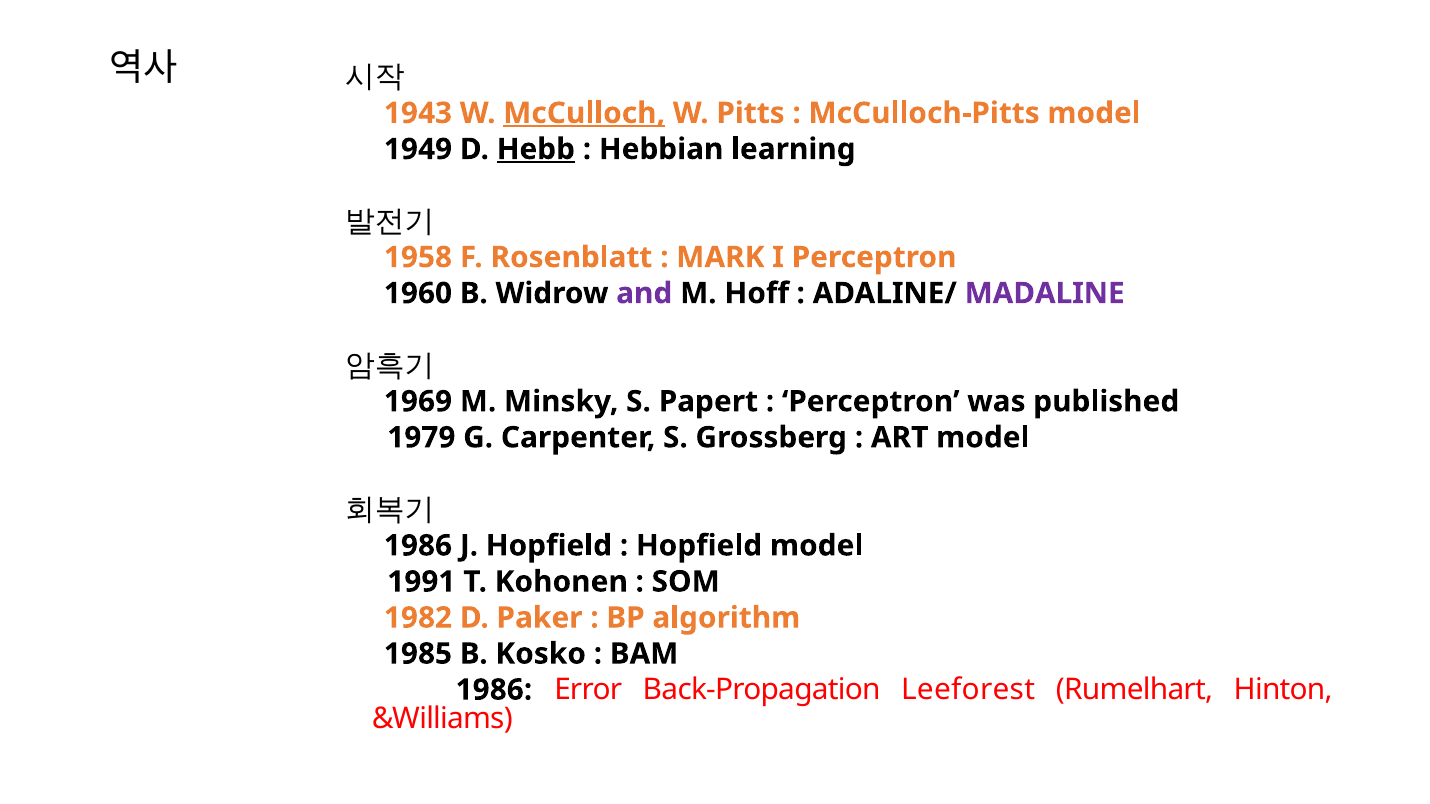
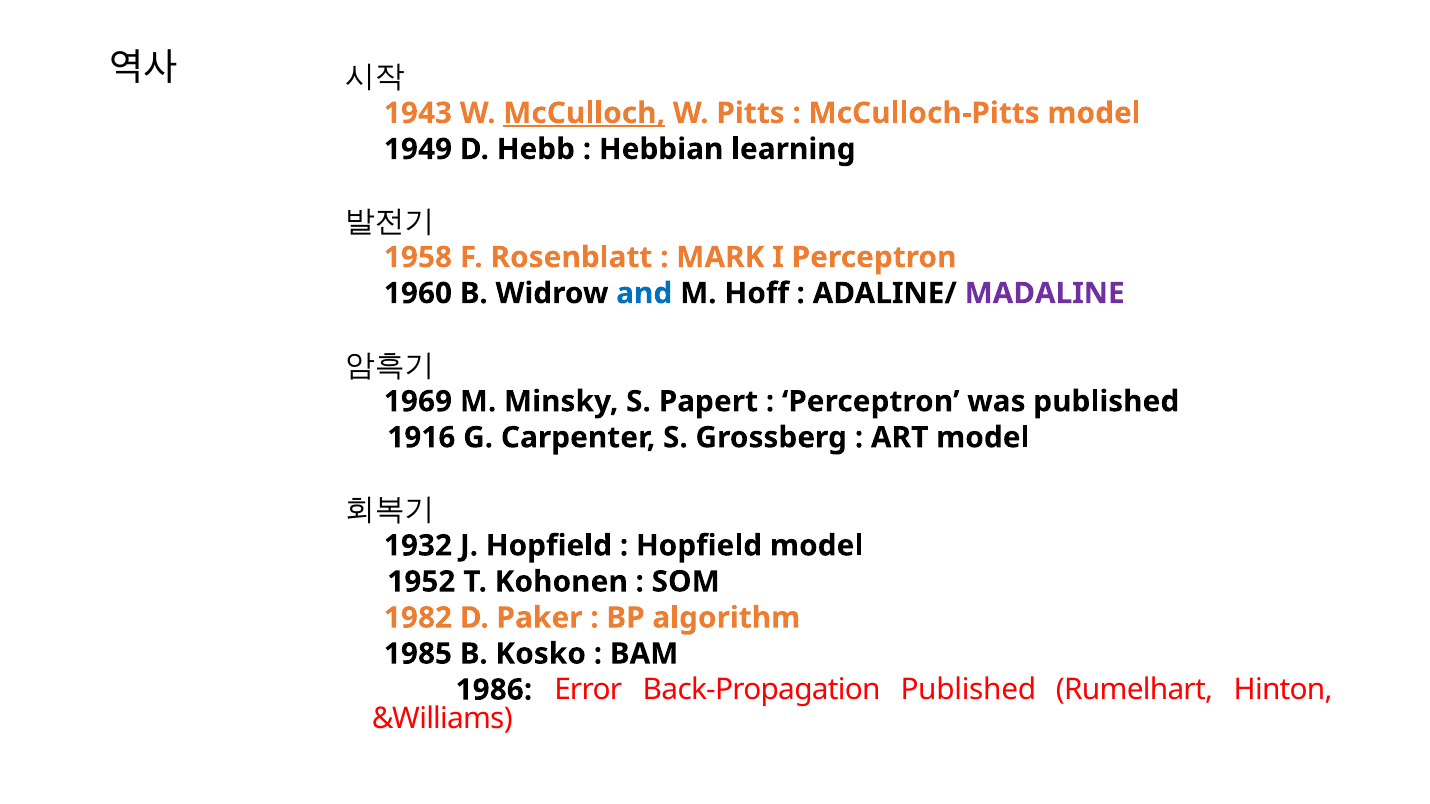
Hebb underline: present -> none
and colour: purple -> blue
1979: 1979 -> 1916
1986 at (418, 546): 1986 -> 1932
1991: 1991 -> 1952
Back-Propagation Leeforest: Leeforest -> Published
